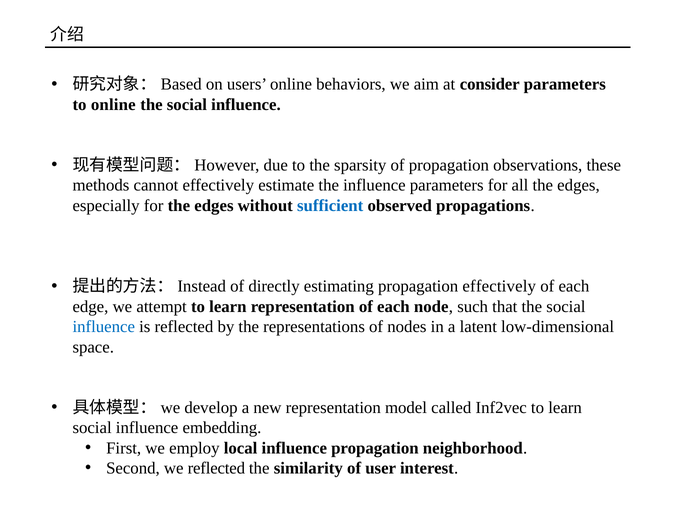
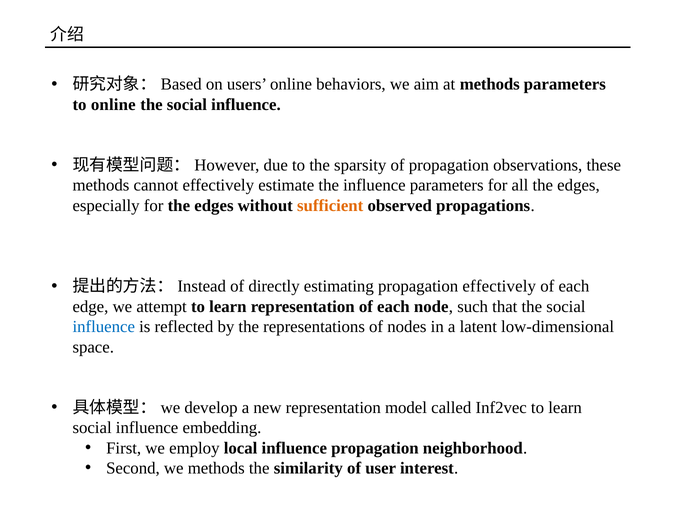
at consider: consider -> methods
sufficient colour: blue -> orange
we reflected: reflected -> methods
